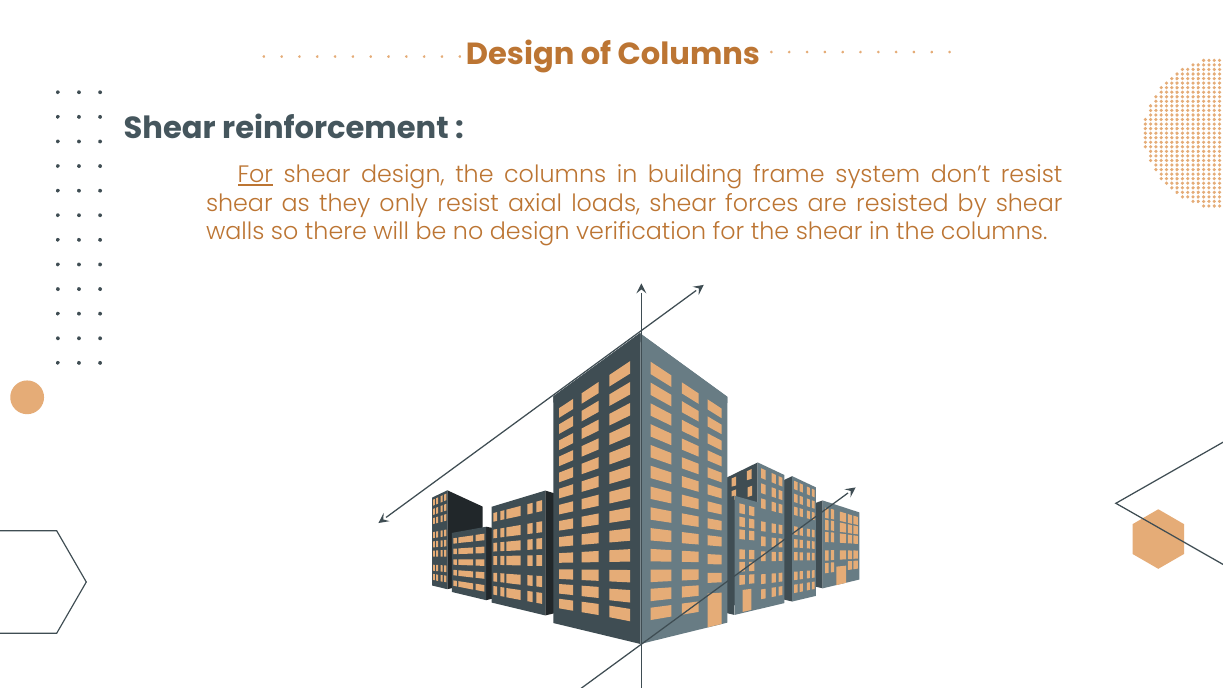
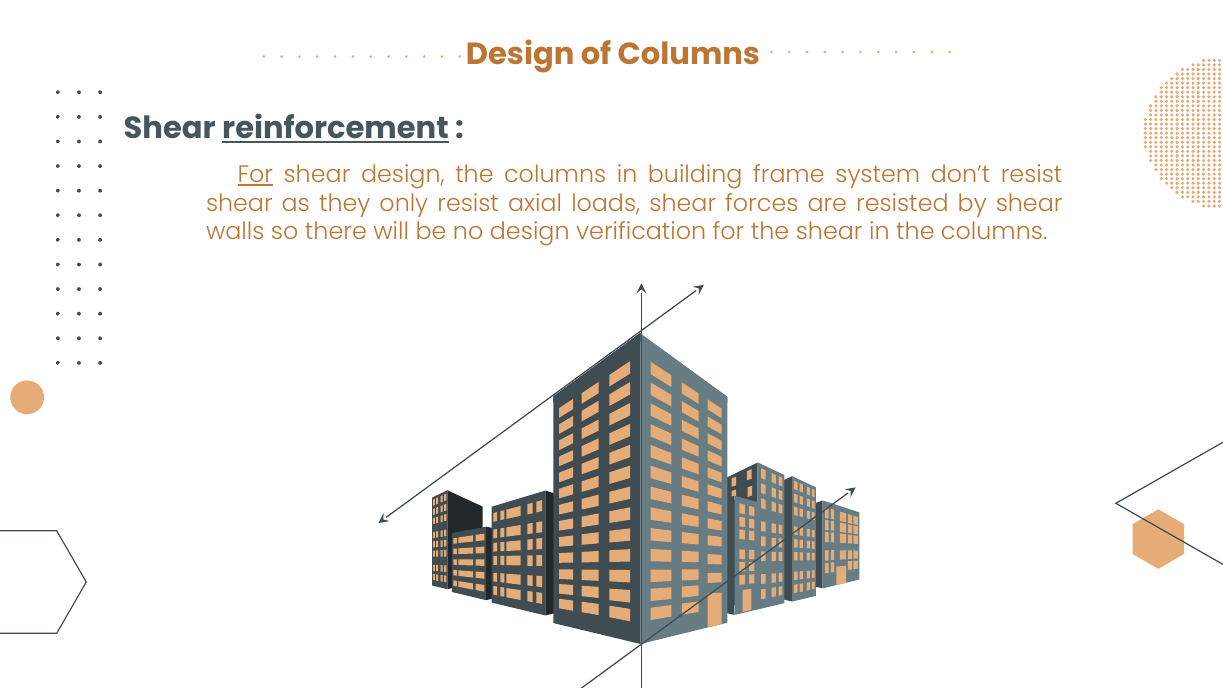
reinforcement underline: none -> present
